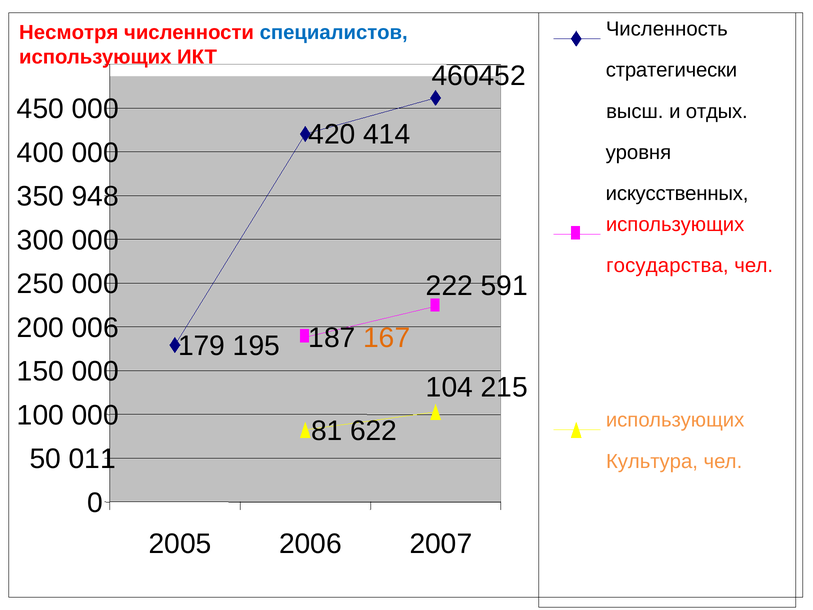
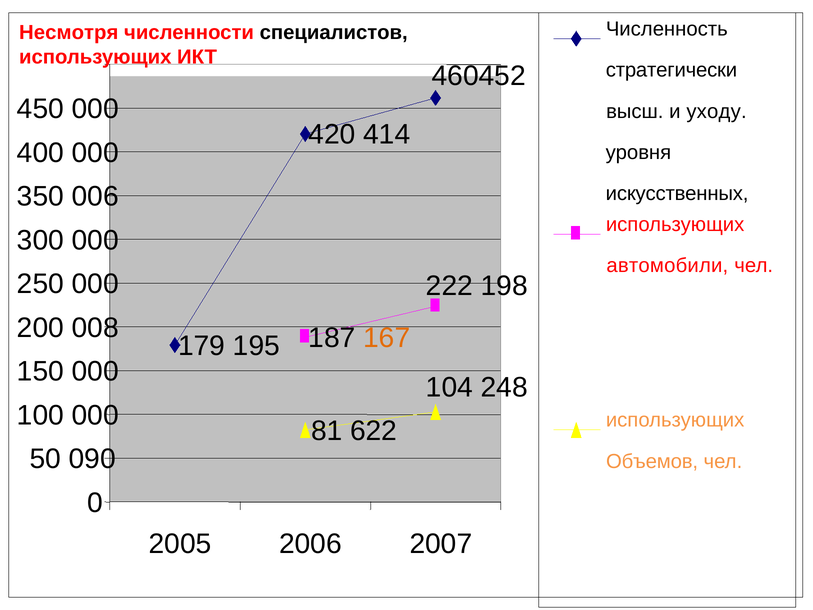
специалистов colour: blue -> black
отдых: отдых -> уходу
948: 948 -> 006
государства: государства -> автомобили
591: 591 -> 198
006: 006 -> 008
215: 215 -> 248
011: 011 -> 090
Культура: Культура -> Объемов
